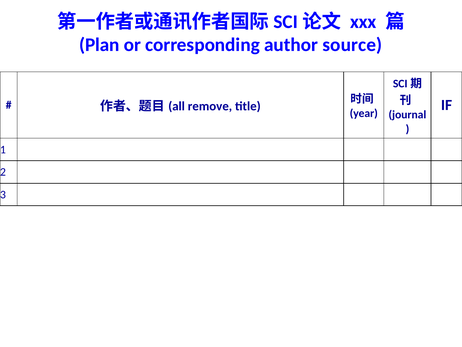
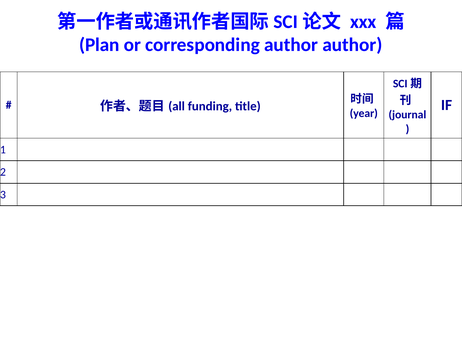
author source: source -> author
remove: remove -> funding
